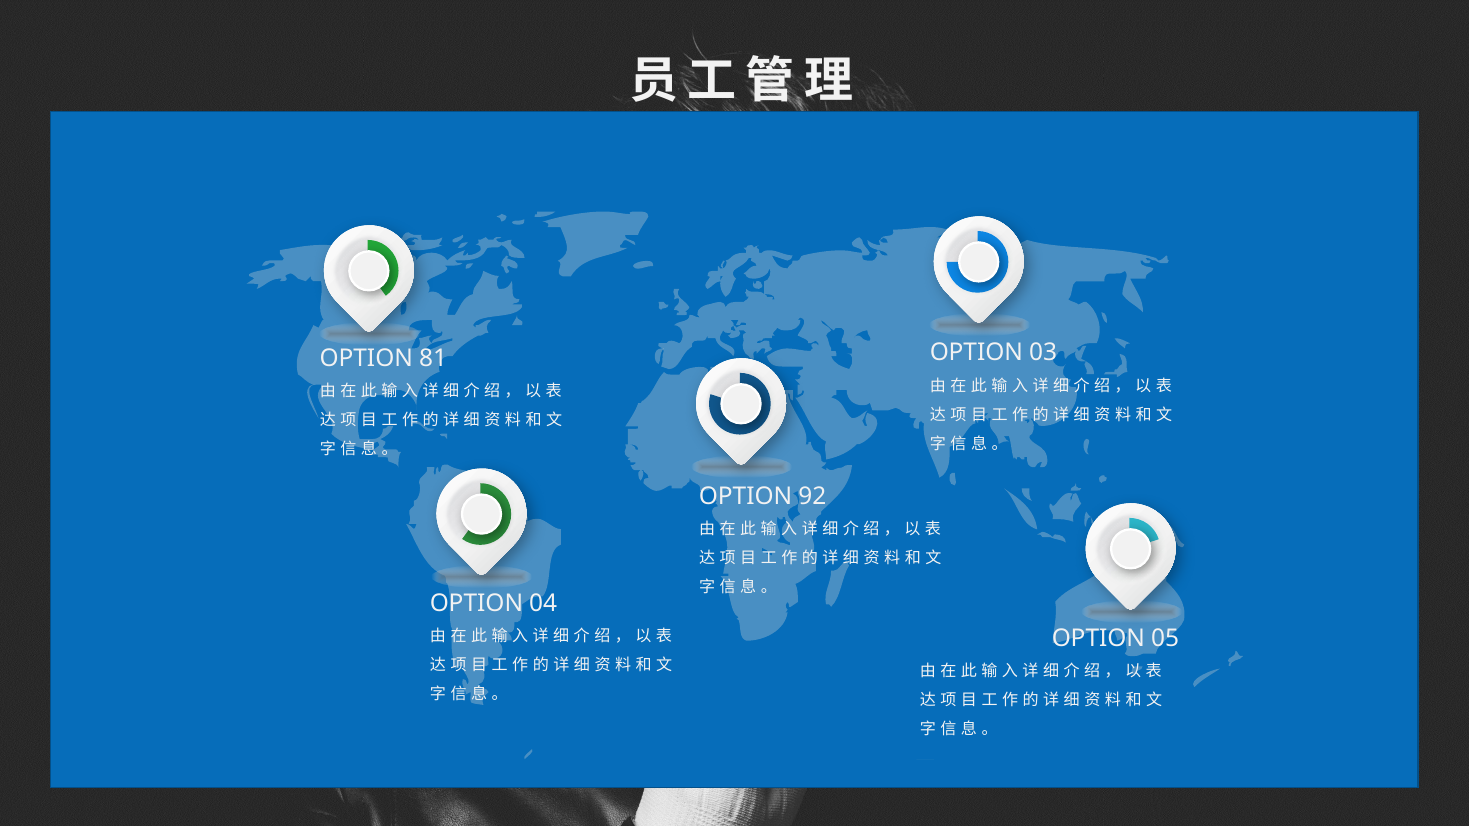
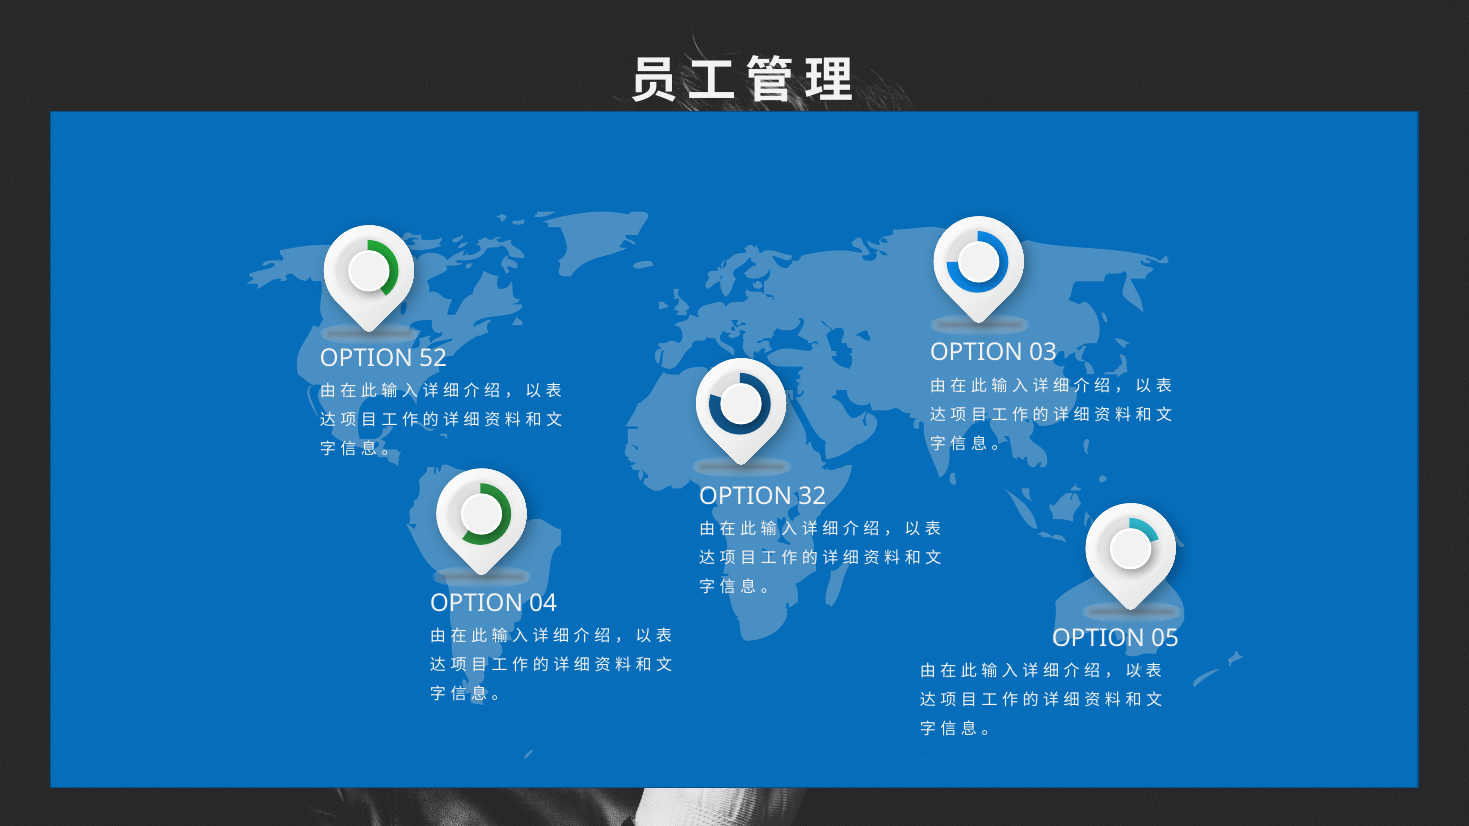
81: 81 -> 52
92: 92 -> 32
